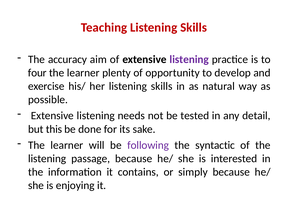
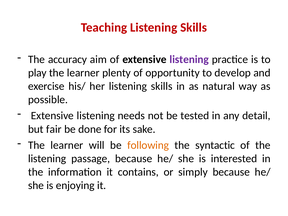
four: four -> play
this: this -> fair
following colour: purple -> orange
